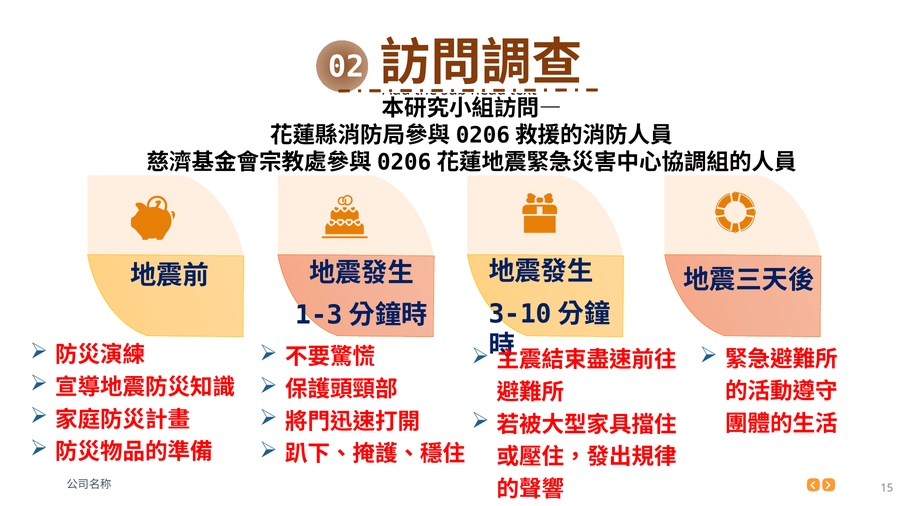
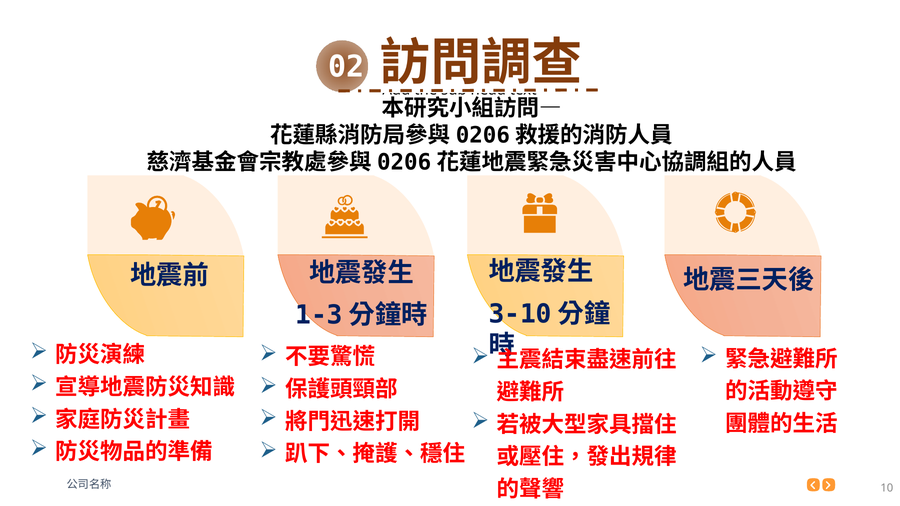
15: 15 -> 10
